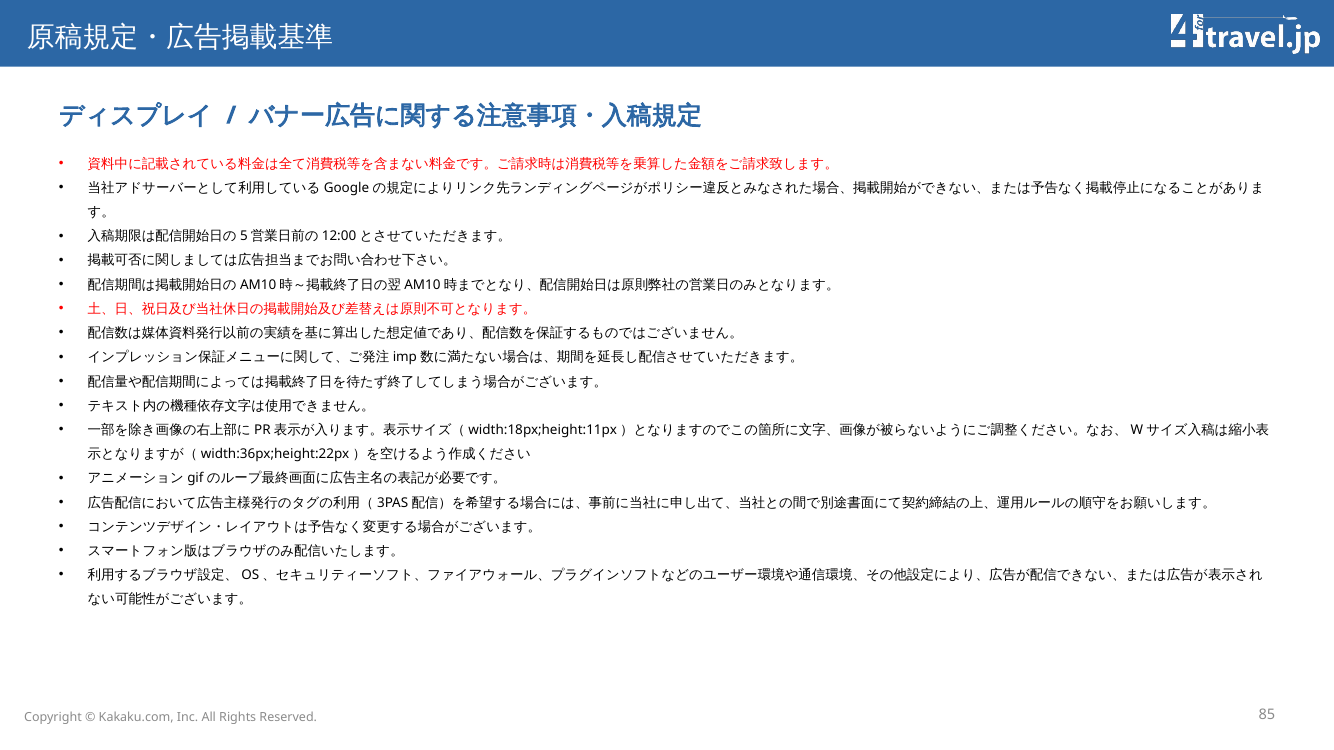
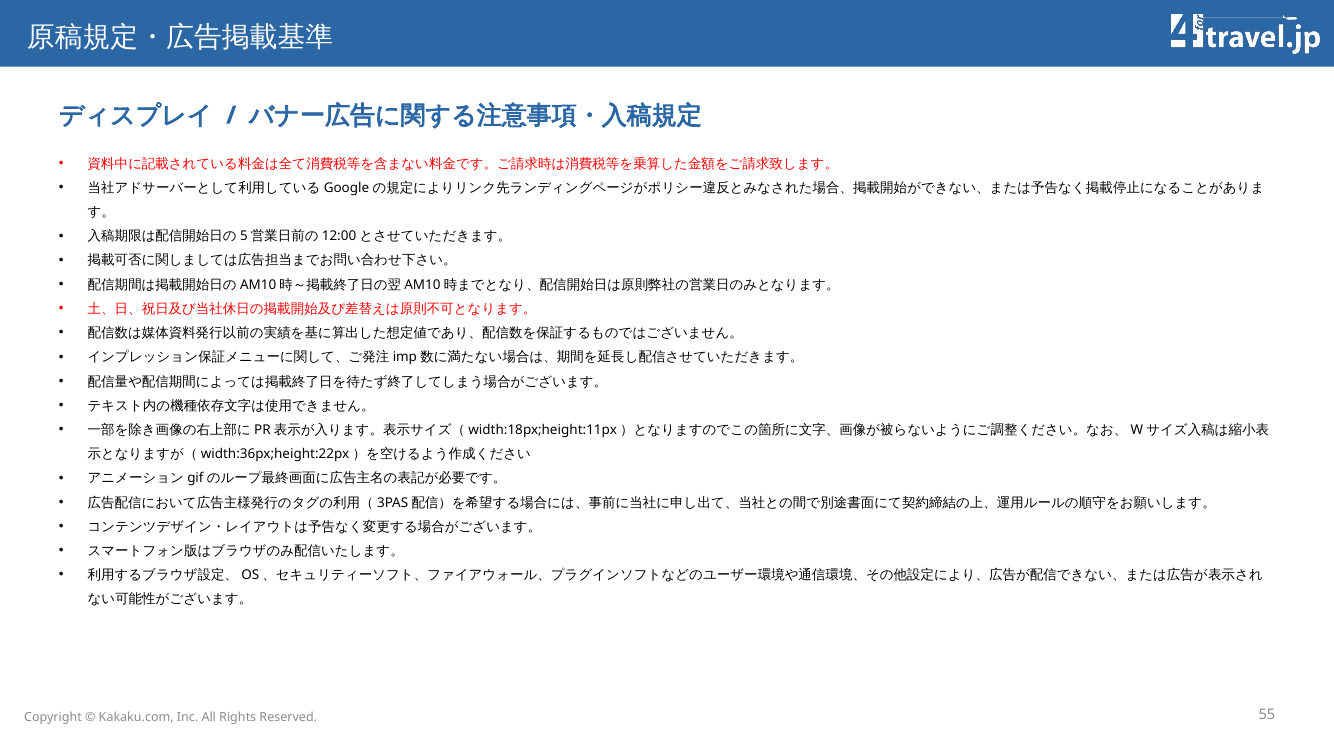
85: 85 -> 55
